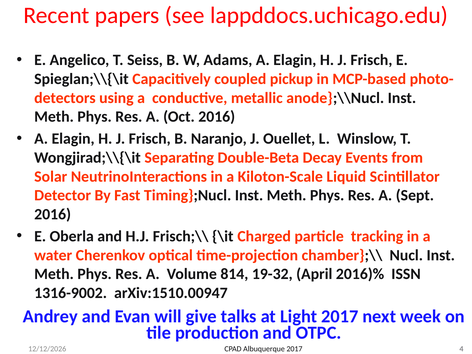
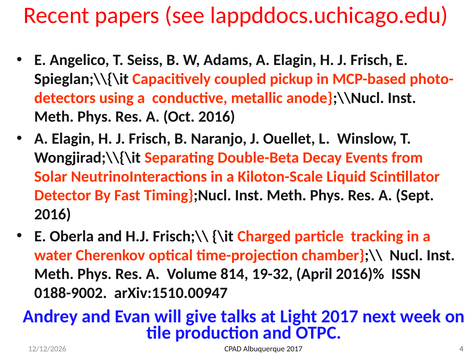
1316-9002: 1316-9002 -> 0188-9002
